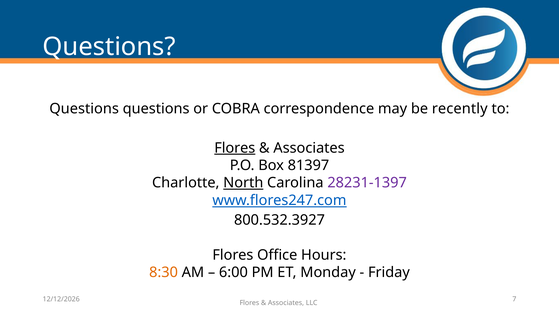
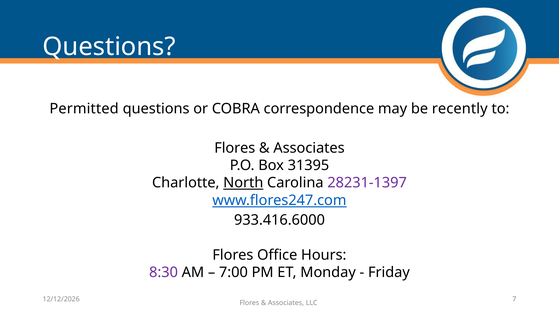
Questions at (84, 109): Questions -> Permitted
Flores at (235, 148) underline: present -> none
81397: 81397 -> 31395
800.532.3927: 800.532.3927 -> 933.416.6000
8:30 colour: orange -> purple
6:00: 6:00 -> 7:00
